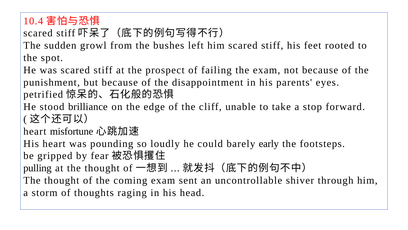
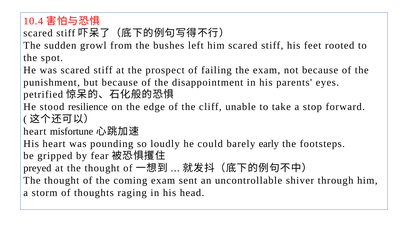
brilliance: brilliance -> resilience
pulling: pulling -> preyed
